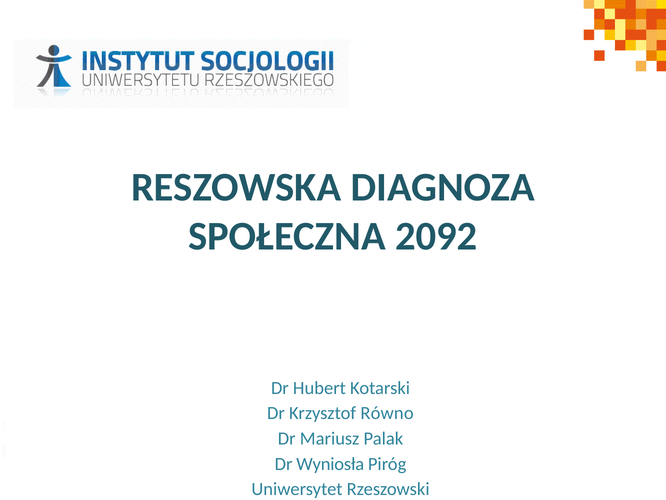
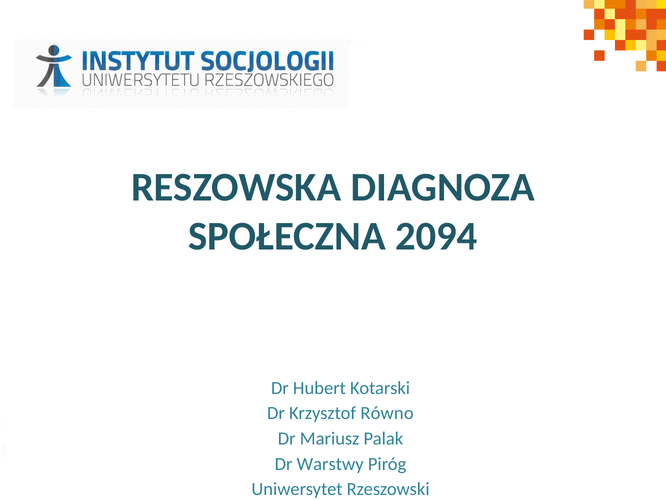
2092: 2092 -> 2094
Wyniosła: Wyniosła -> Warstwy
